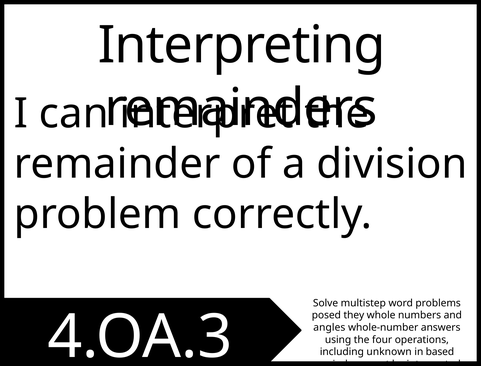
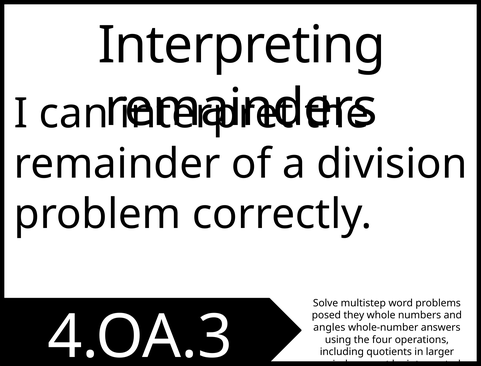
unknown: unknown -> quotients
based: based -> larger
